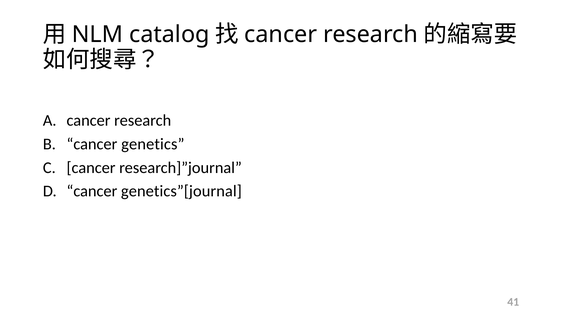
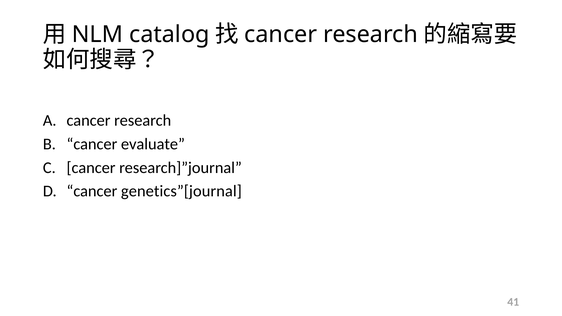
genetics: genetics -> evaluate
